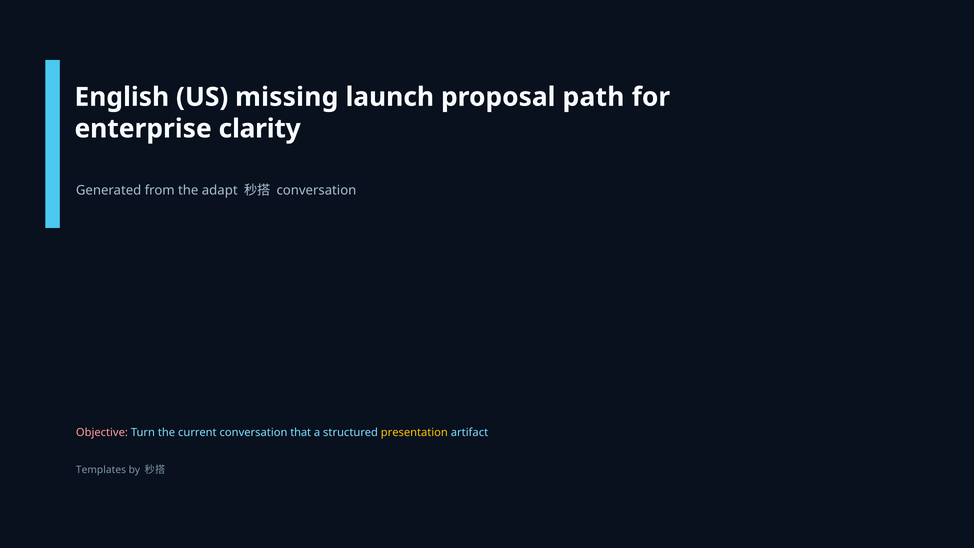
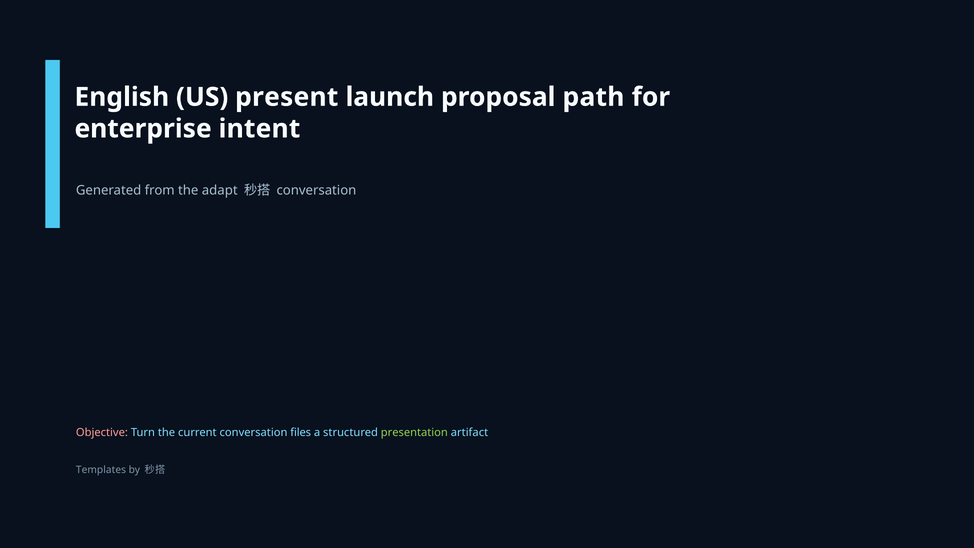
missing: missing -> present
clarity: clarity -> intent
that: that -> files
presentation colour: yellow -> light green
